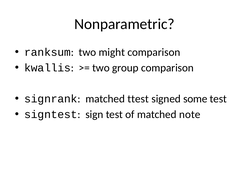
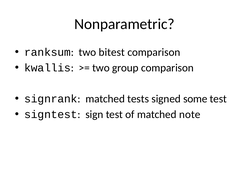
might: might -> bitest
ttest: ttest -> tests
